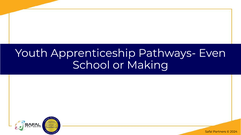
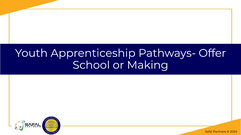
Even: Even -> Offer
